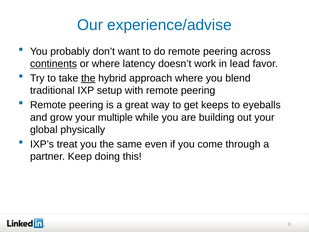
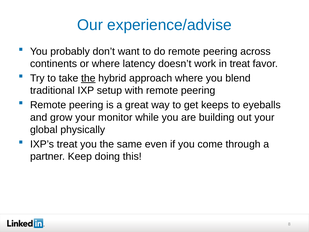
continents underline: present -> none
in lead: lead -> treat
multiple: multiple -> monitor
